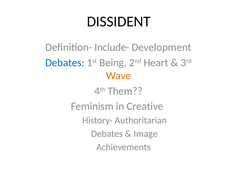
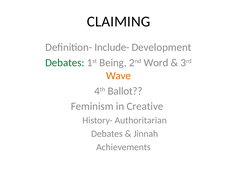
DISSIDENT: DISSIDENT -> CLAIMING
Debates at (65, 63) colour: blue -> green
Heart: Heart -> Word
Them: Them -> Ballot
Image: Image -> Jinnah
